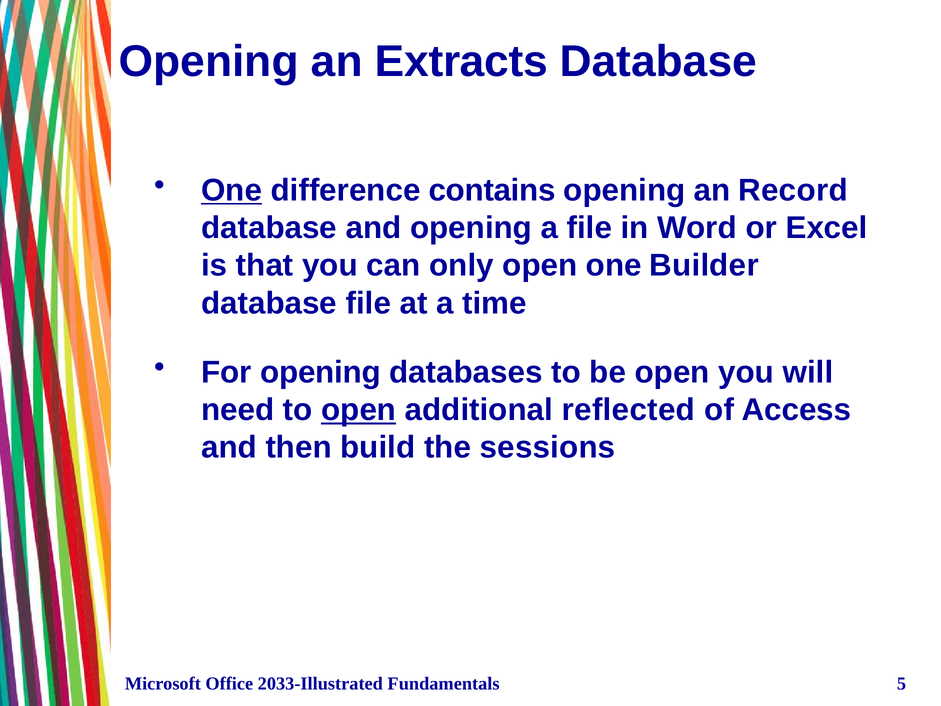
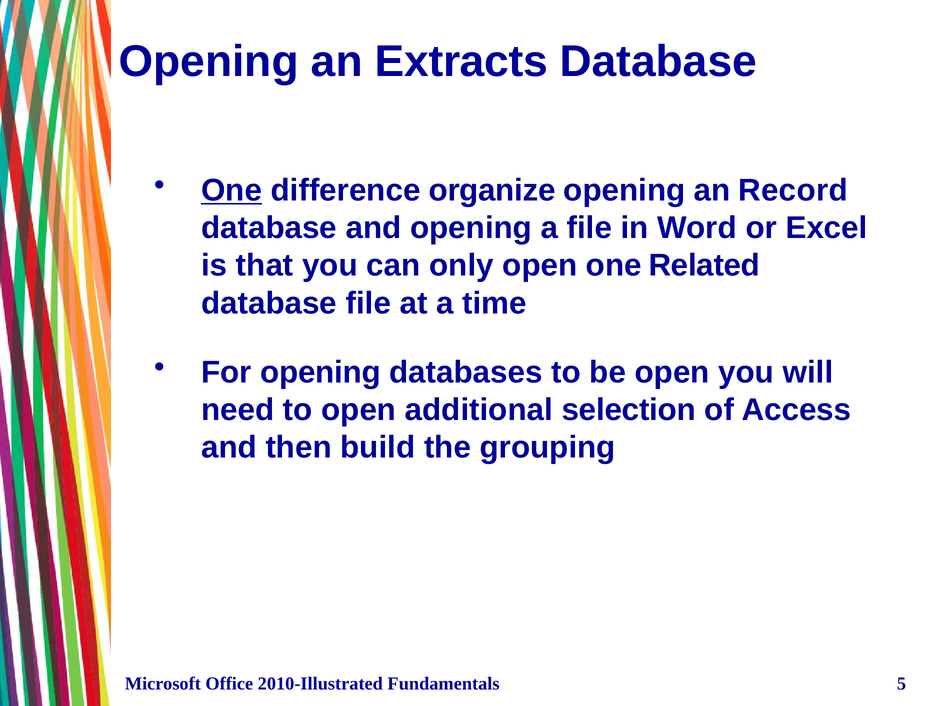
contains: contains -> organize
Builder: Builder -> Related
open at (359, 410) underline: present -> none
reflected: reflected -> selection
sessions: sessions -> grouping
2033-Illustrated: 2033-Illustrated -> 2010-Illustrated
